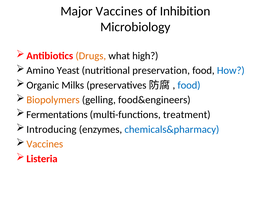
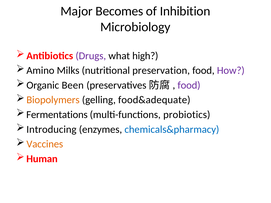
Major Vaccines: Vaccines -> Becomes
Drugs colour: orange -> purple
Yeast: Yeast -> Milks
How colour: blue -> purple
Milks: Milks -> Been
food at (189, 85) colour: blue -> purple
food&engineers: food&engineers -> food&adequate
treatment: treatment -> probiotics
Listeria: Listeria -> Human
